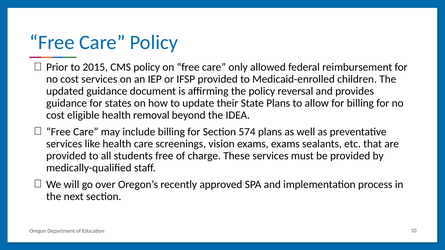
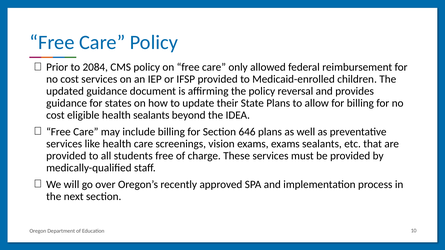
2015: 2015 -> 2084
health removal: removal -> sealants
574: 574 -> 646
